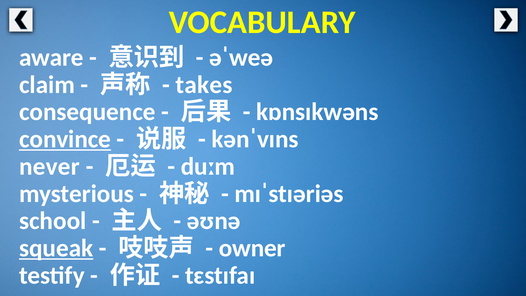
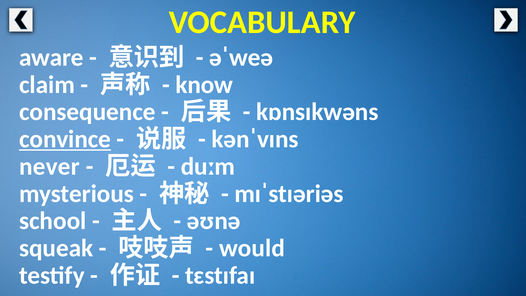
takes: takes -> know
squeak underline: present -> none
owner: owner -> would
